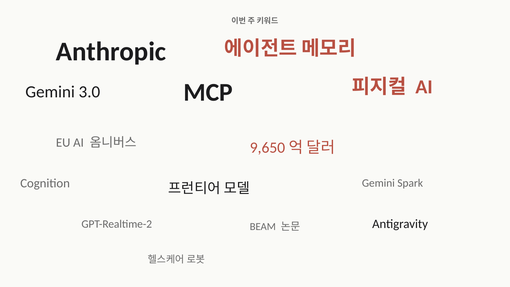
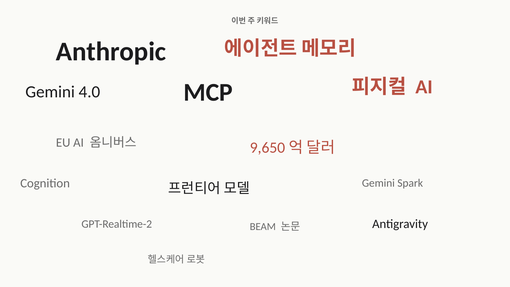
3.0: 3.0 -> 4.0
